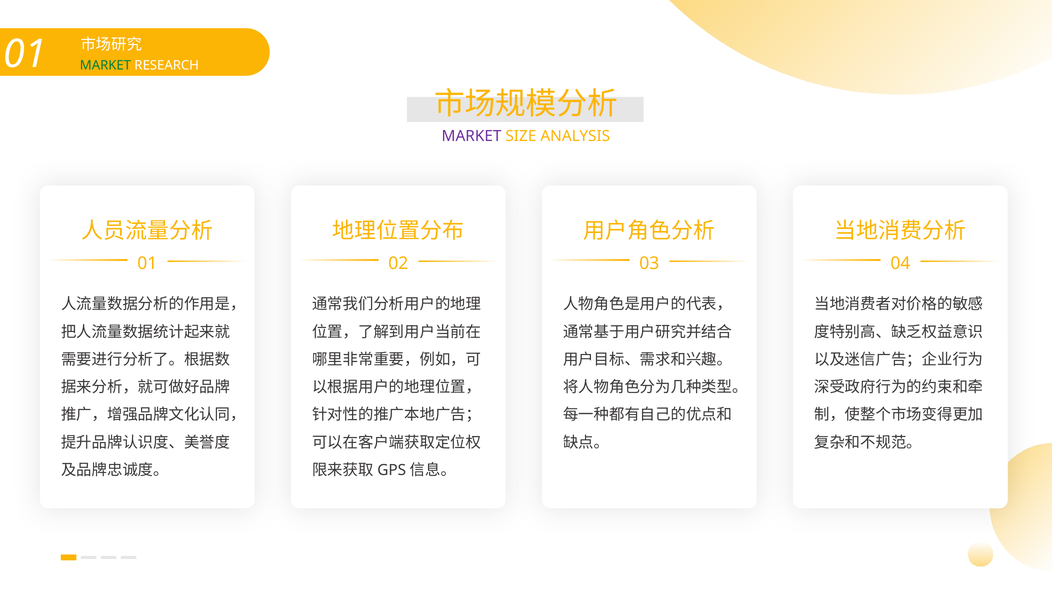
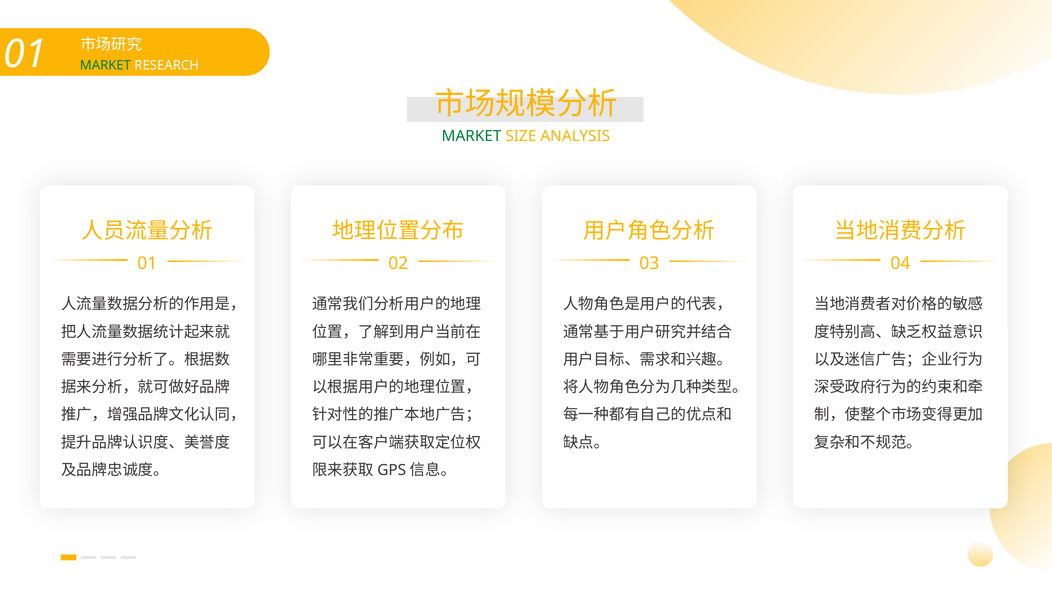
MARKET at (472, 136) colour: purple -> green
